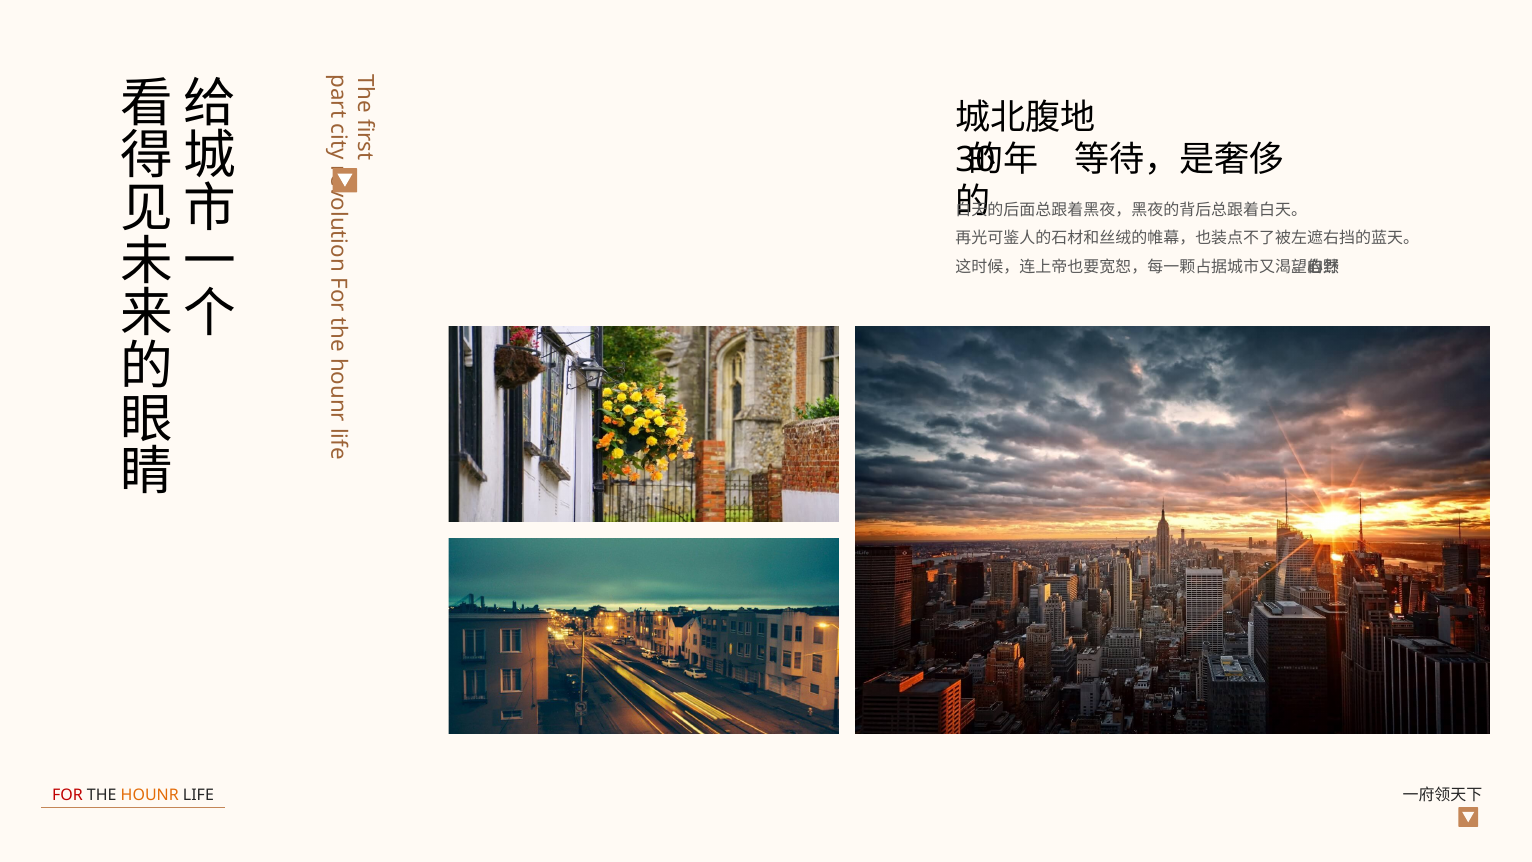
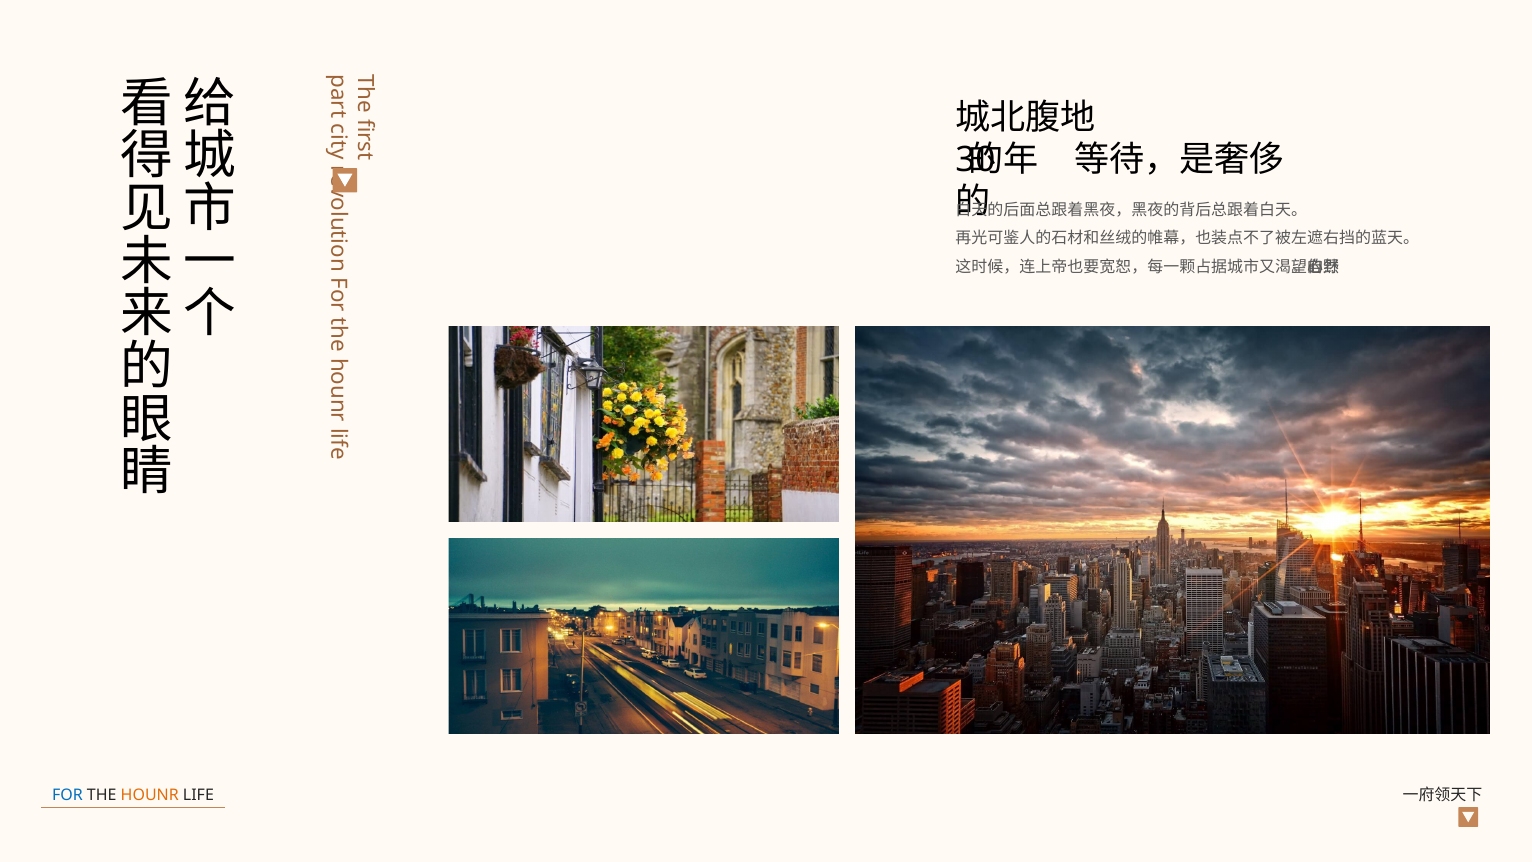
FOR colour: red -> blue
